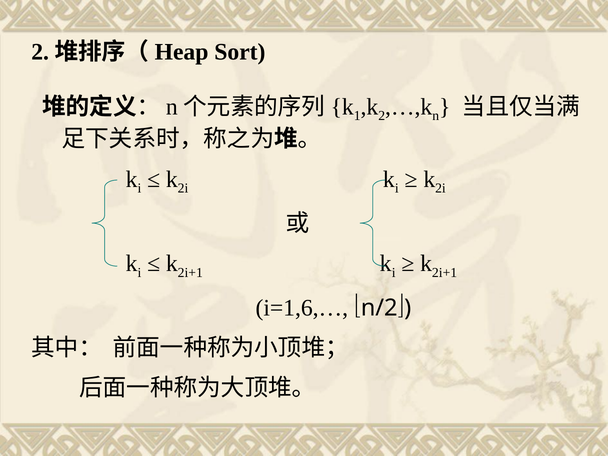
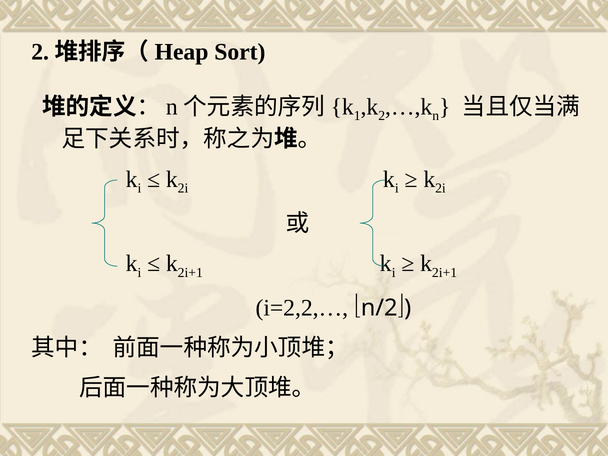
i=1,6,…: i=1,6,… -> i=2,2,…
